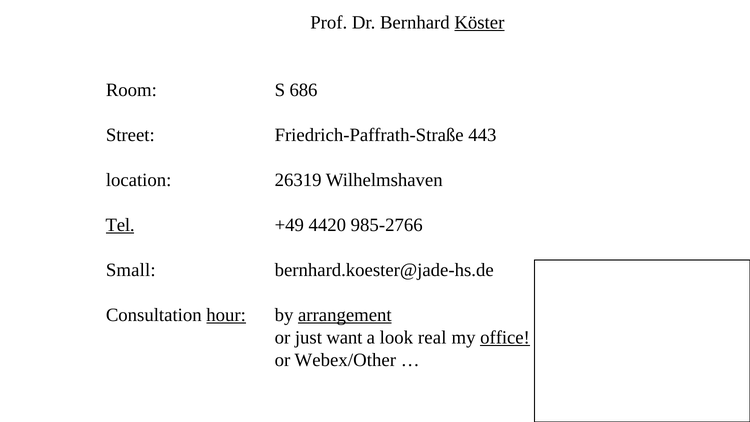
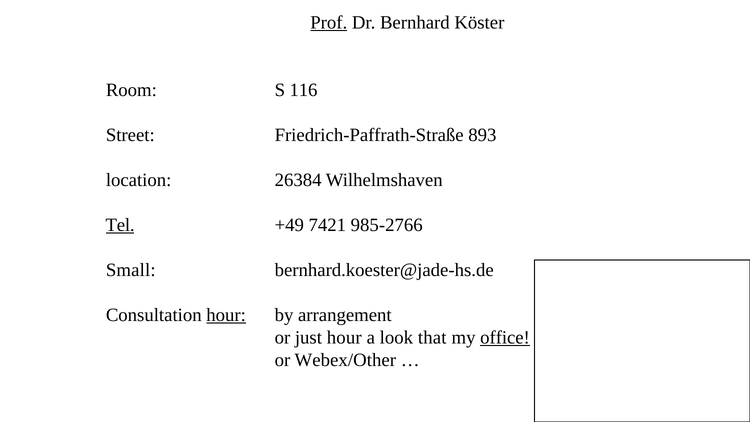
Prof underline: none -> present
Köster underline: present -> none
686: 686 -> 116
443: 443 -> 893
26319: 26319 -> 26384
4420: 4420 -> 7421
arrangement underline: present -> none
just want: want -> hour
real: real -> that
